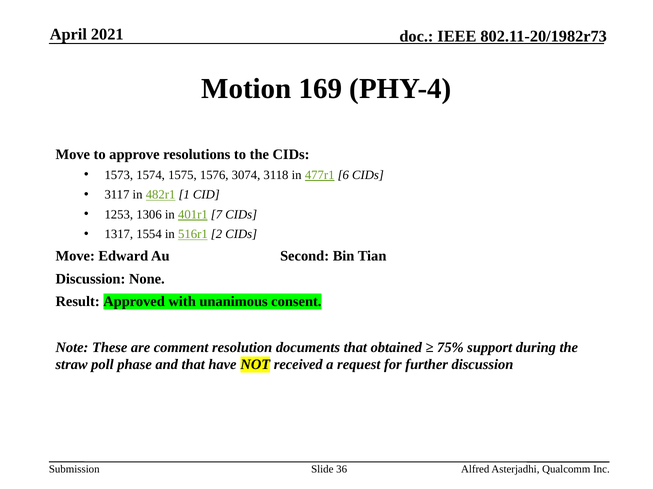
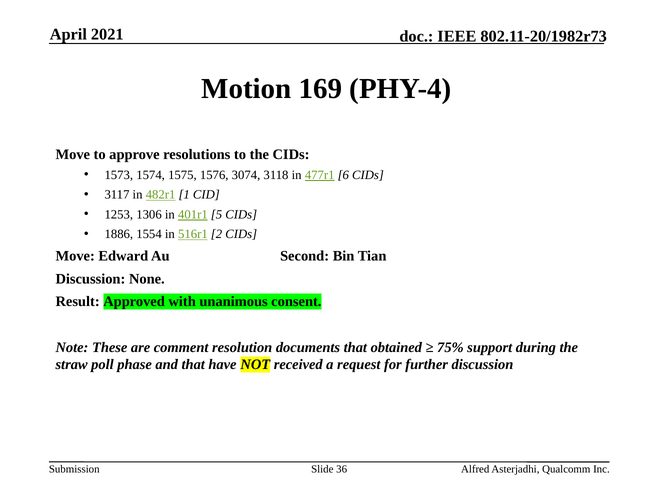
7: 7 -> 5
1317: 1317 -> 1886
